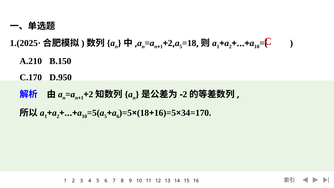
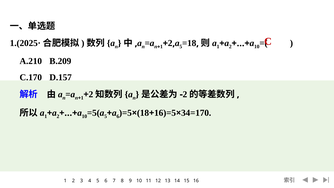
B.150: B.150 -> B.209
D.950: D.950 -> D.157
